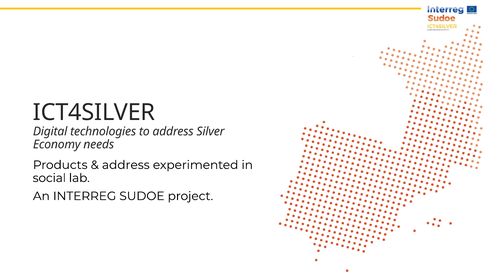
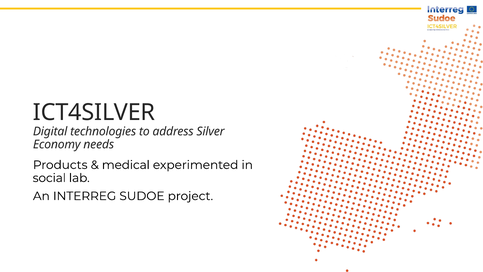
address at (126, 165): address -> medical
